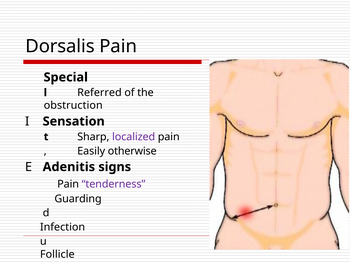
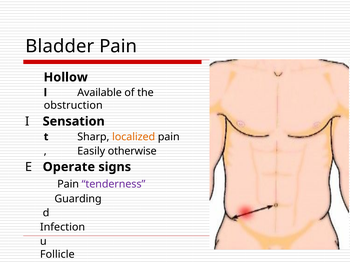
Dorsalis: Dorsalis -> Bladder
Special: Special -> Hollow
Referred: Referred -> Available
localized colour: purple -> orange
Adenitis: Adenitis -> Operate
